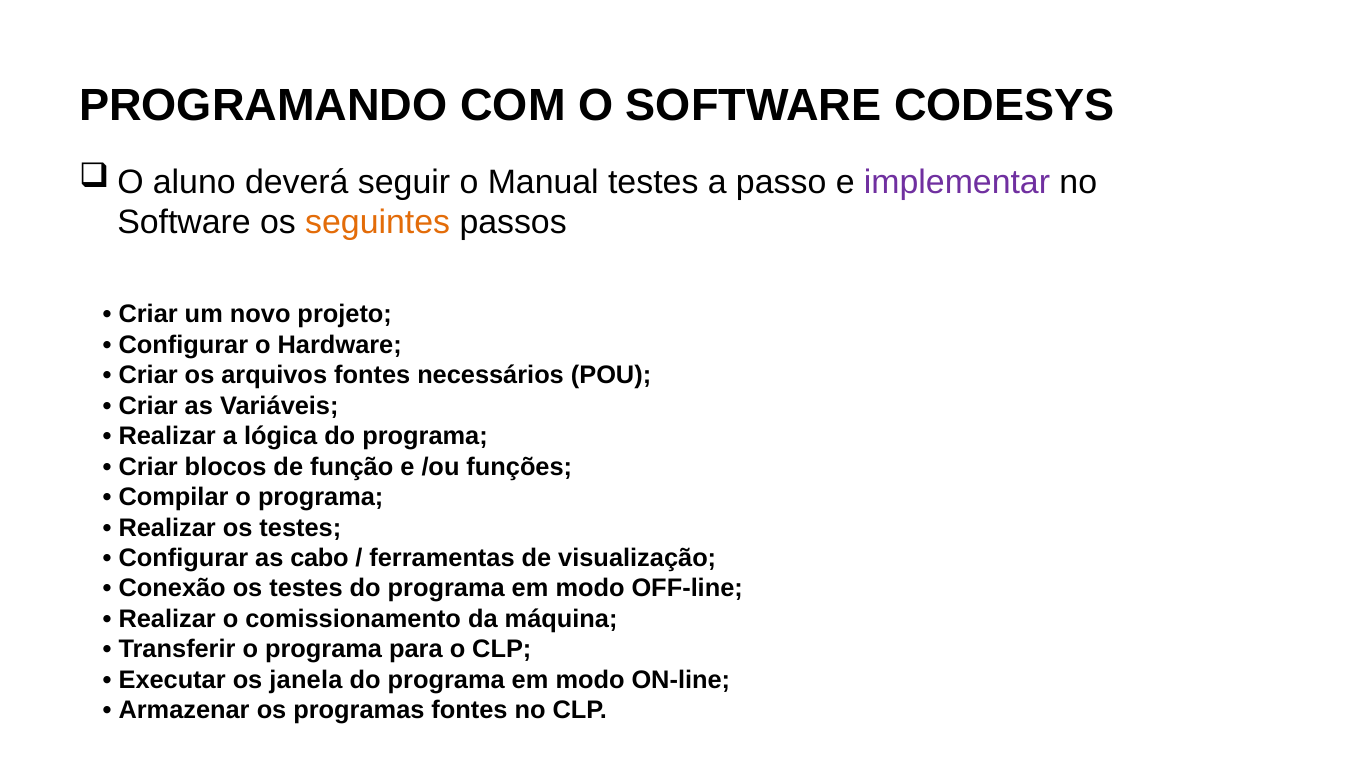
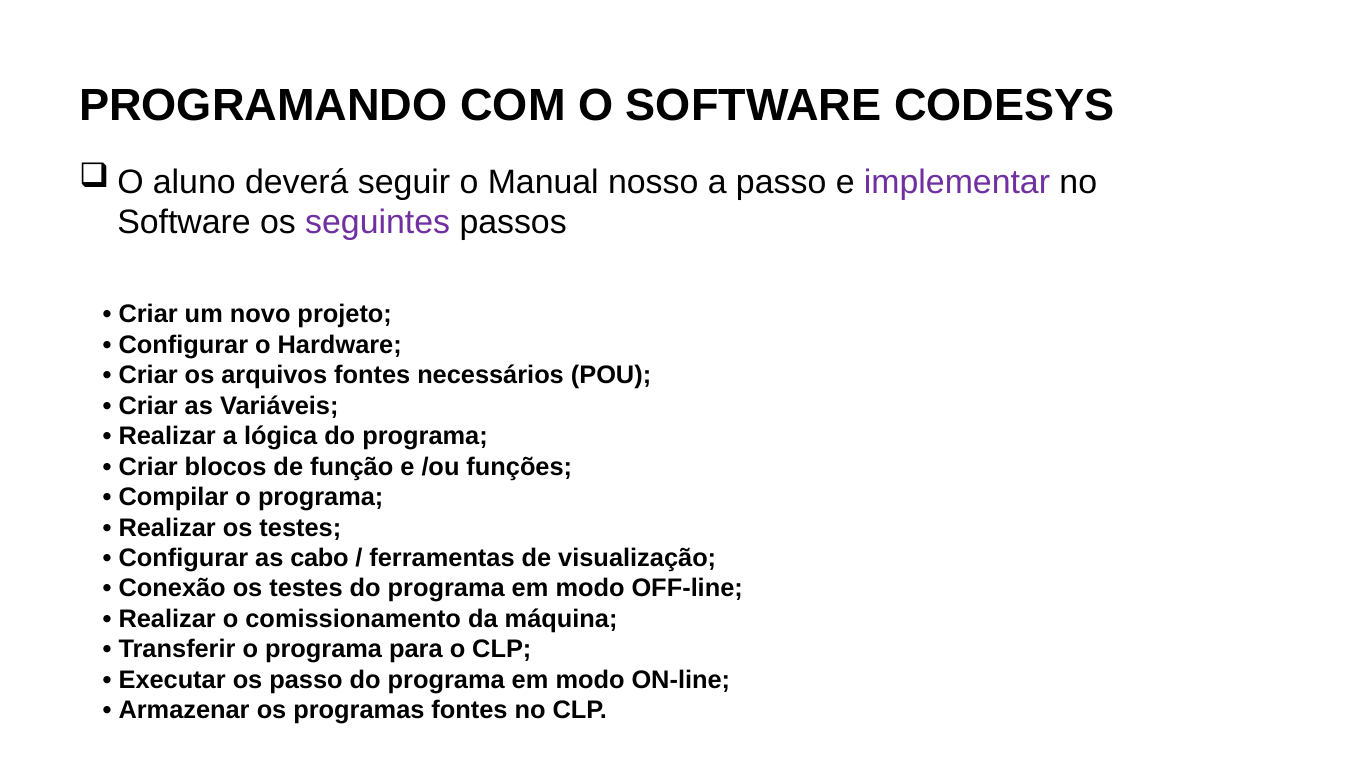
Manual testes: testes -> nosso
seguintes colour: orange -> purple
os janela: janela -> passo
